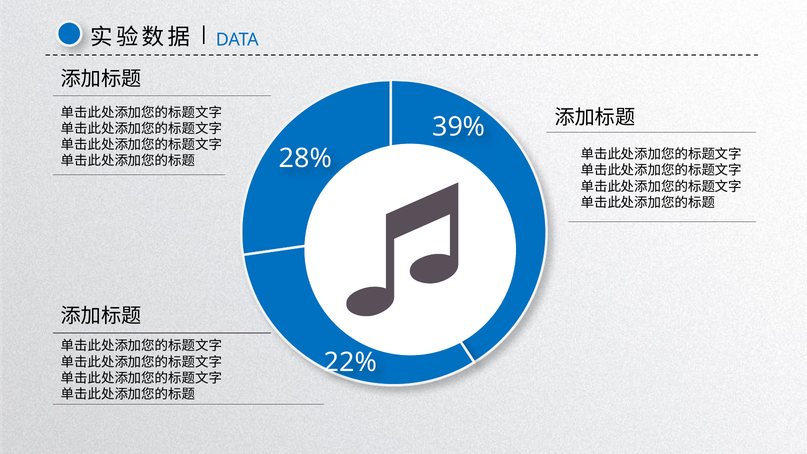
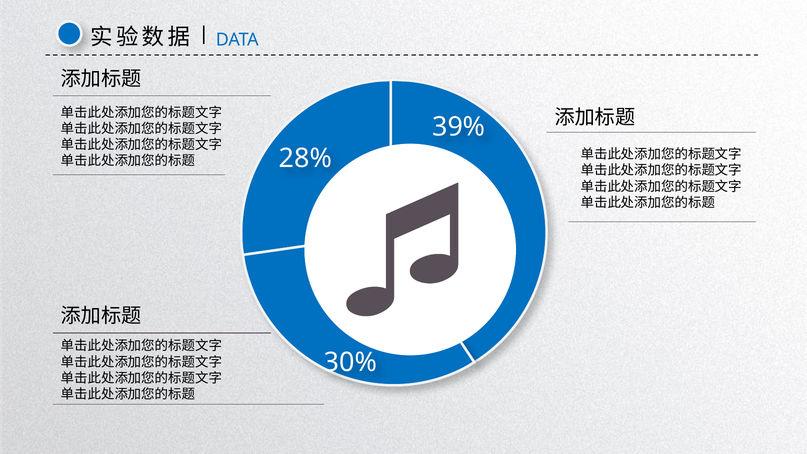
22%: 22% -> 30%
